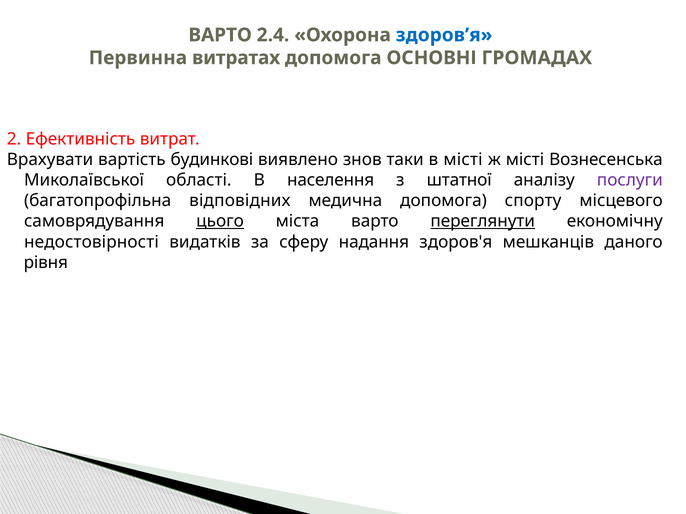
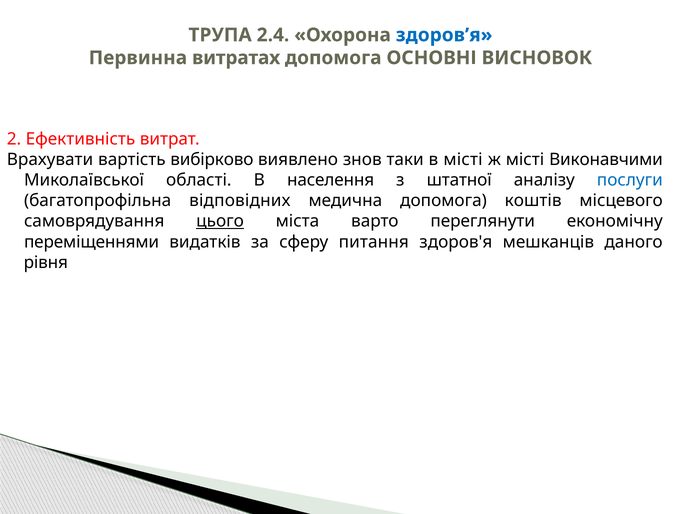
ВАРТО at (220, 35): ВАРТО -> ТРУПА
ГРОМАДАХ: ГРОМАДАХ -> ВИСНОВОК
будинкові: будинкові -> вибірково
Вознесенська: Вознесенська -> Виконавчими
послуги colour: purple -> blue
спорту: спорту -> коштів
переглянути underline: present -> none
недостовірності: недостовірності -> переміщеннями
надання: надання -> питання
